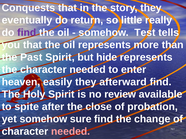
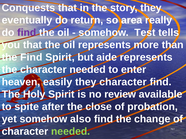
little: little -> area
the Past: Past -> Find
hide: hide -> aide
they afterward: afterward -> character
sure: sure -> also
needed at (71, 132) colour: pink -> light green
